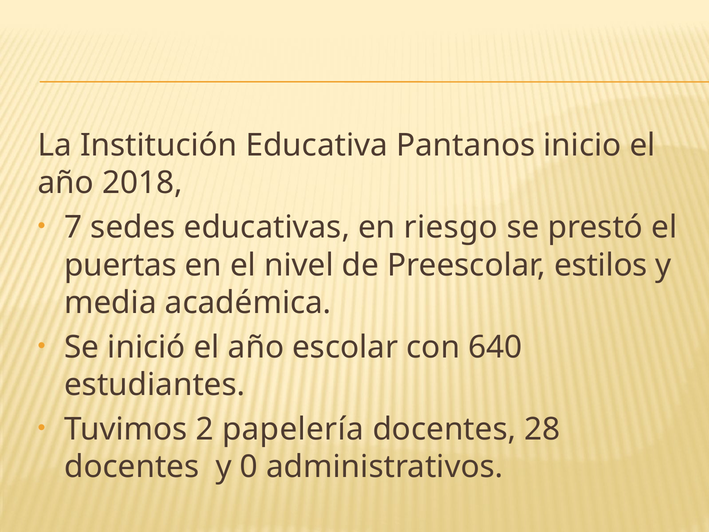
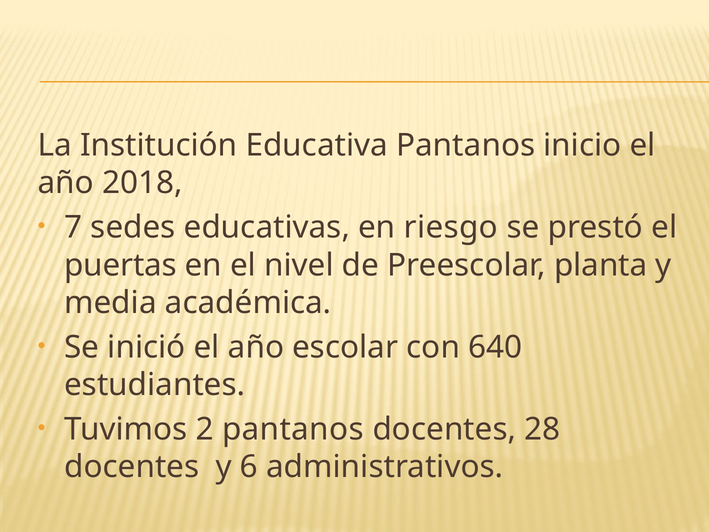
estilos: estilos -> planta
2 papelería: papelería -> pantanos
0: 0 -> 6
